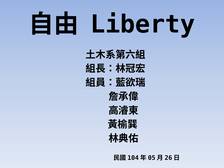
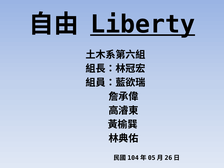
Liberty underline: none -> present
